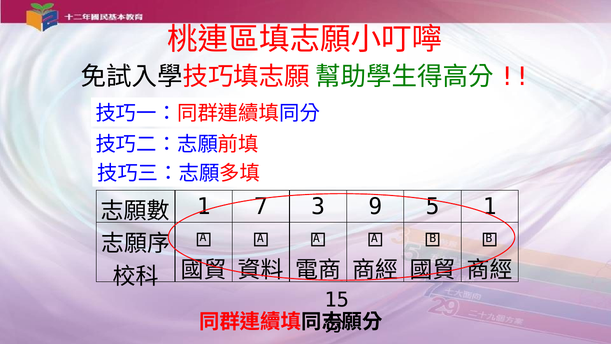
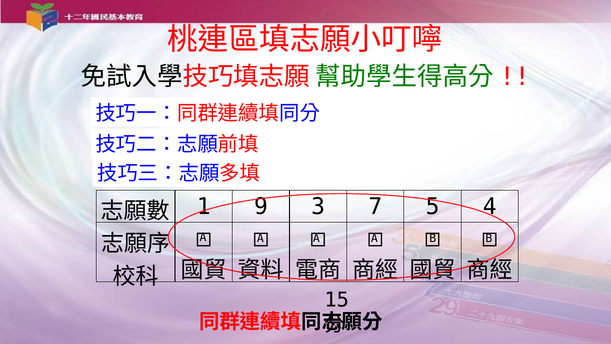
7: 7 -> 9
9: 9 -> 7
5 1: 1 -> 4
